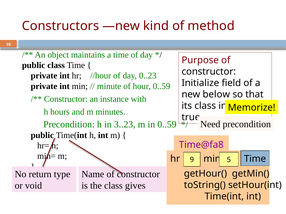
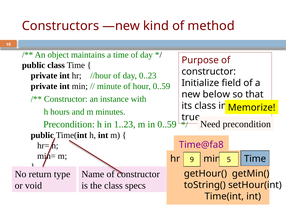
3..23: 3..23 -> 1..23
gives: gives -> specs
